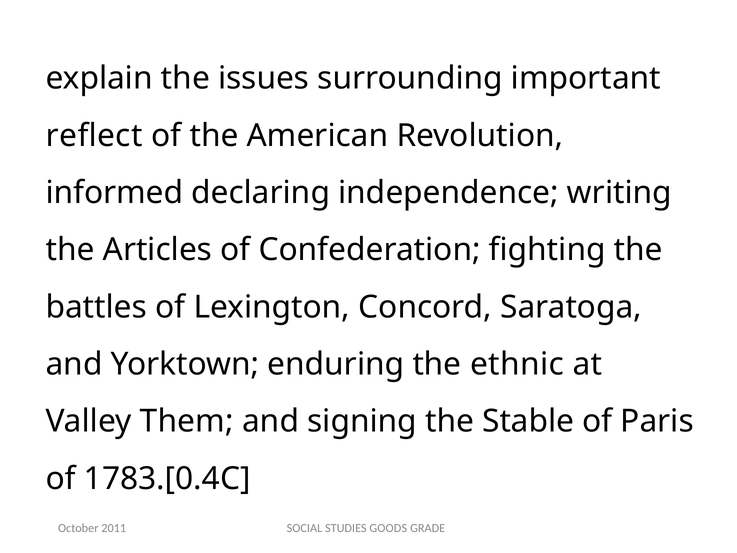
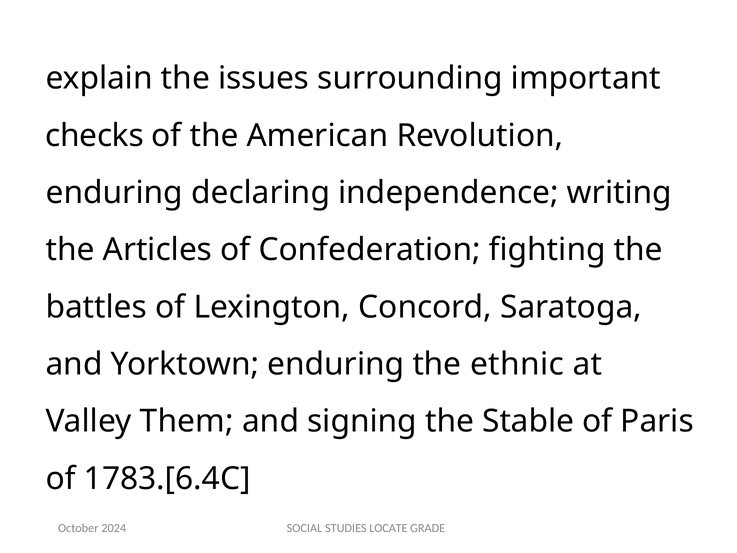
reflect: reflect -> checks
informed at (114, 193): informed -> enduring
1783.[0.4C: 1783.[0.4C -> 1783.[6.4C
GOODS: GOODS -> LOCATE
2011: 2011 -> 2024
